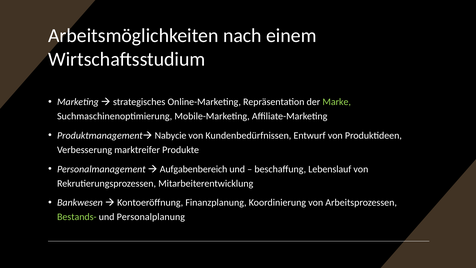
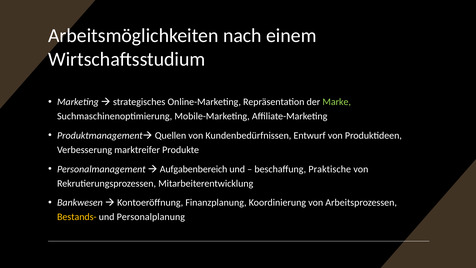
Nabycie: Nabycie -> Quellen
Lebenslauf: Lebenslauf -> Praktische
Bestands- colour: light green -> yellow
